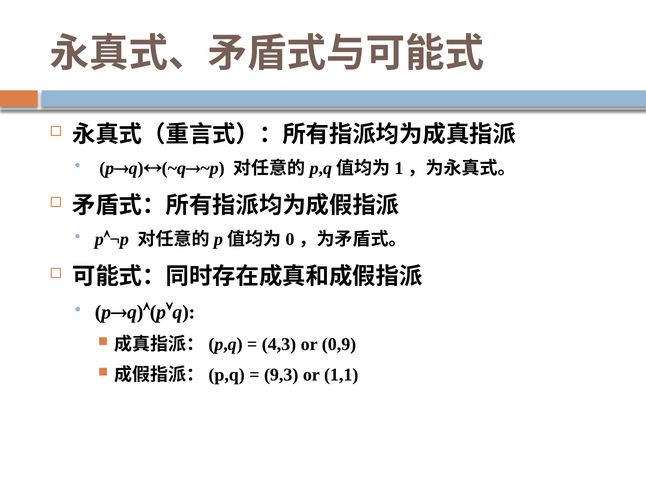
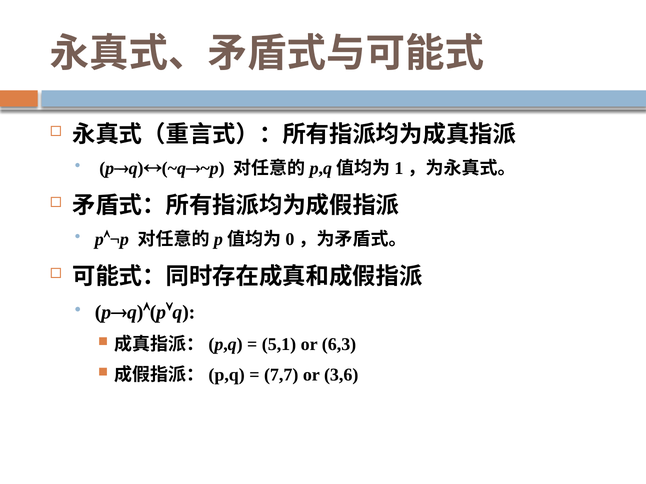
4,3: 4,3 -> 5,1
0,9: 0,9 -> 6,3
9,3: 9,3 -> 7,7
1,1: 1,1 -> 3,6
